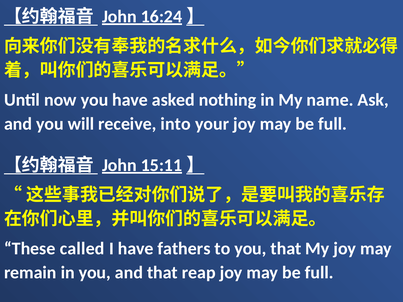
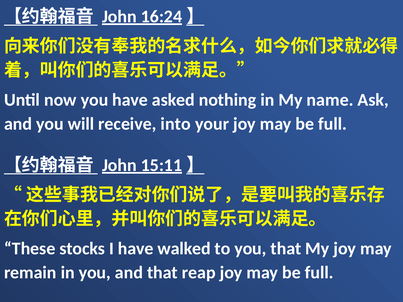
called: called -> stocks
fathers: fathers -> walked
